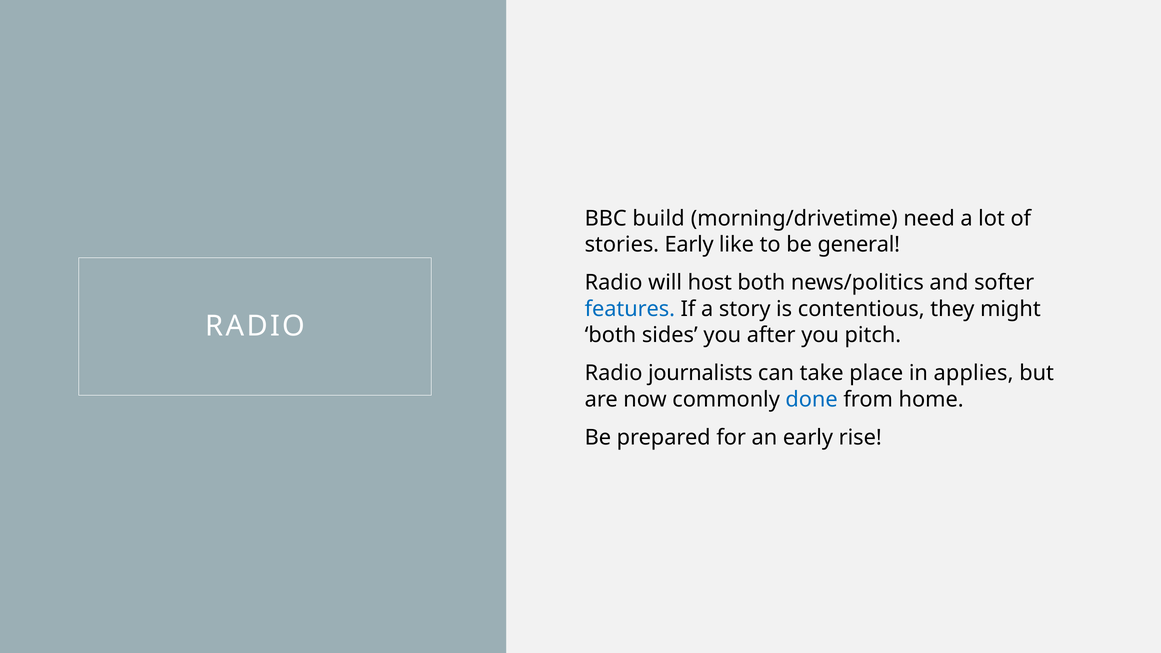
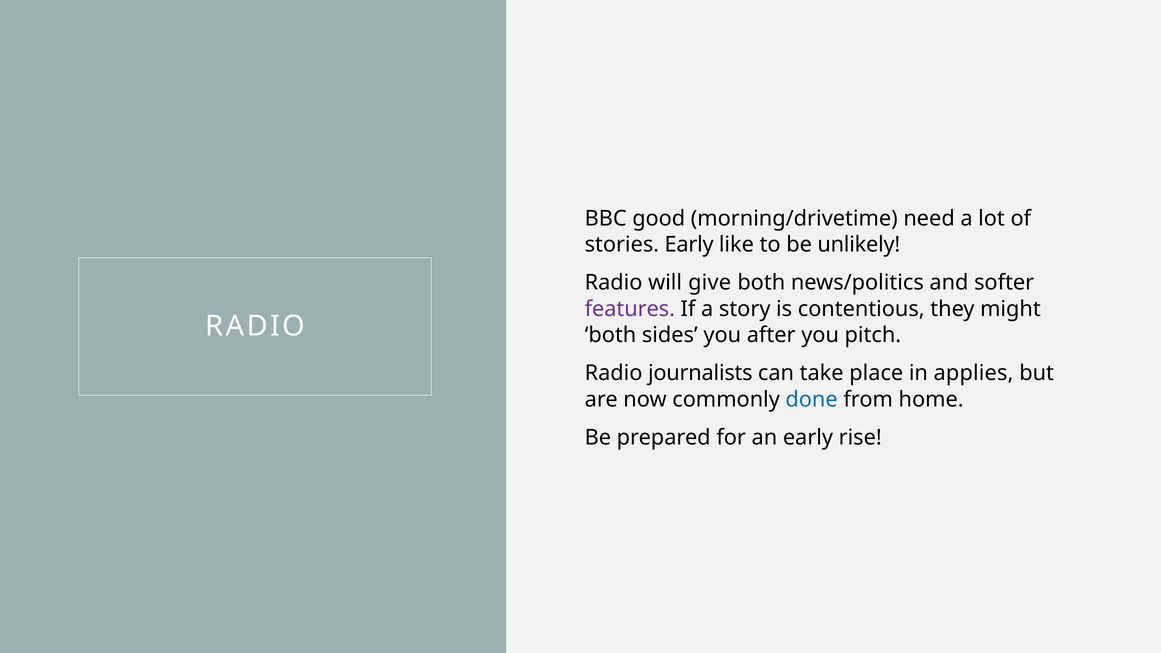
build: build -> good
general: general -> unlikely
host: host -> give
features colour: blue -> purple
